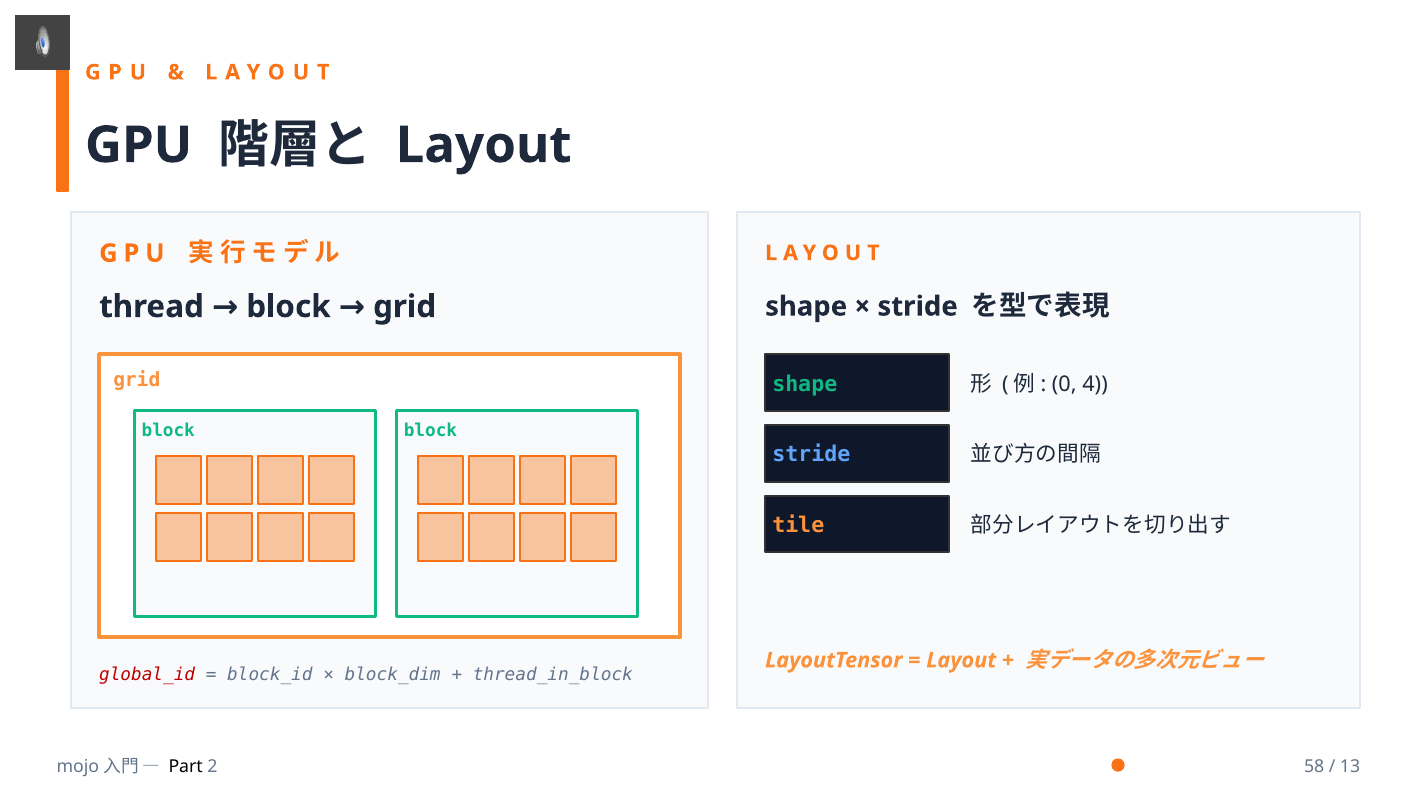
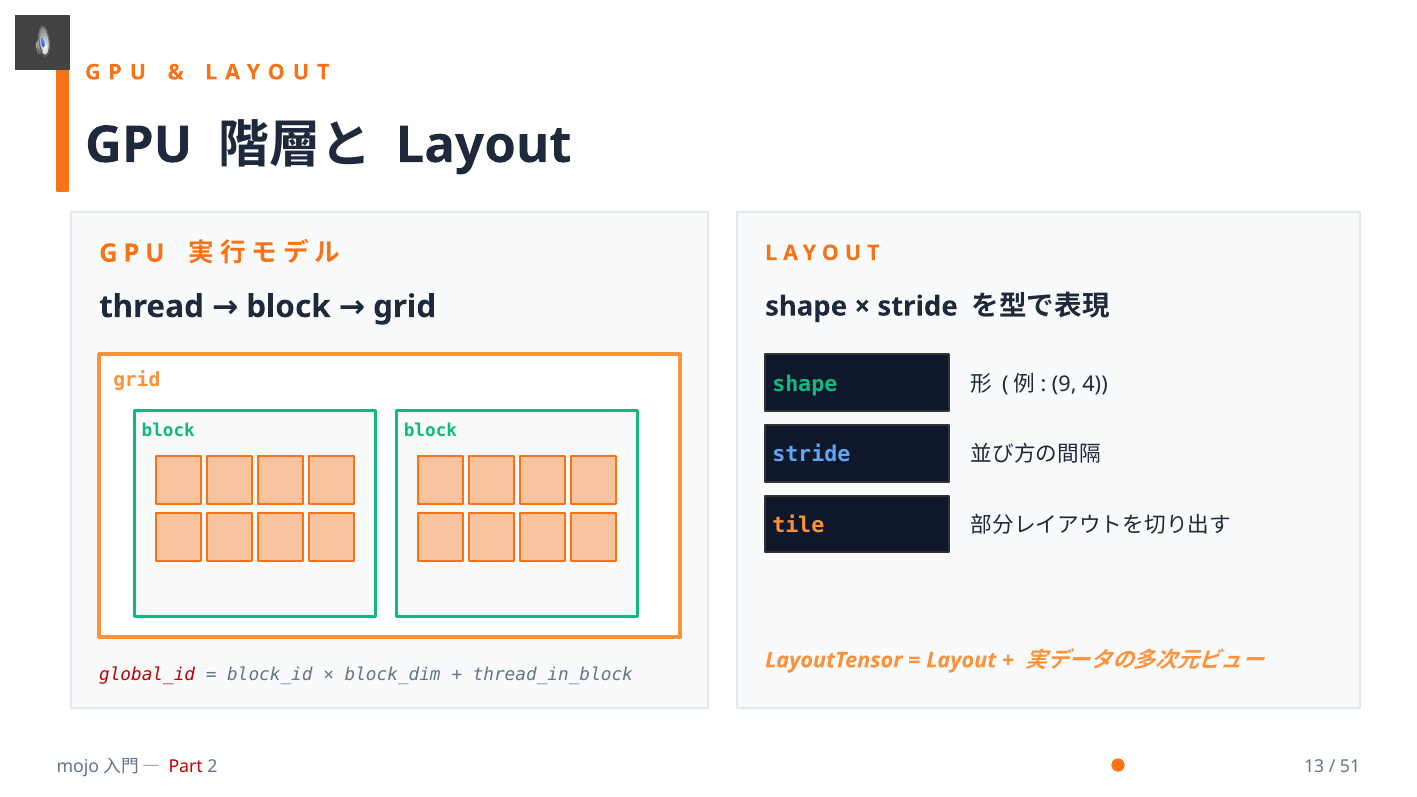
0: 0 -> 9
Part colour: black -> red
58: 58 -> 13
13: 13 -> 51
